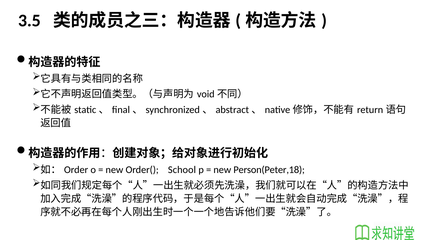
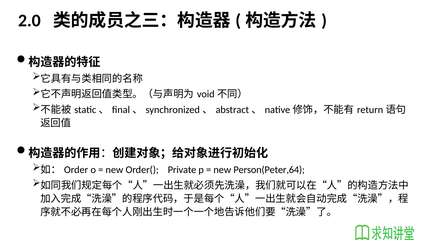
3.5: 3.5 -> 2.0
School: School -> Private
Person(Peter,18: Person(Peter,18 -> Person(Peter,64
